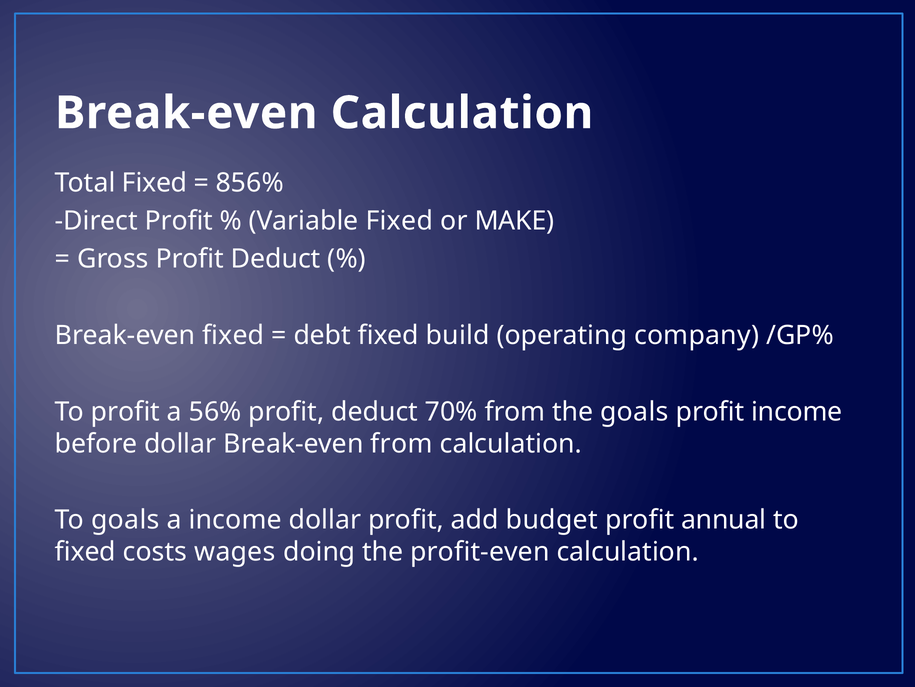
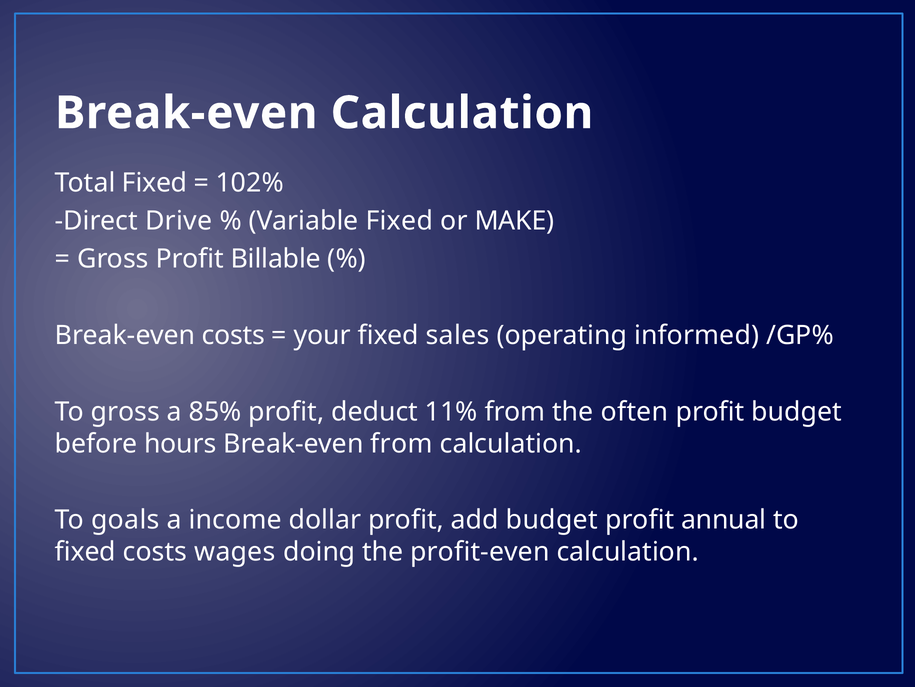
856%: 856% -> 102%
Direct Profit: Profit -> Drive
Gross Profit Deduct: Deduct -> Billable
Break-even fixed: fixed -> costs
debt: debt -> your
build: build -> sales
company: company -> informed
To profit: profit -> gross
56%: 56% -> 85%
70%: 70% -> 11%
the goals: goals -> often
profit income: income -> budget
before dollar: dollar -> hours
